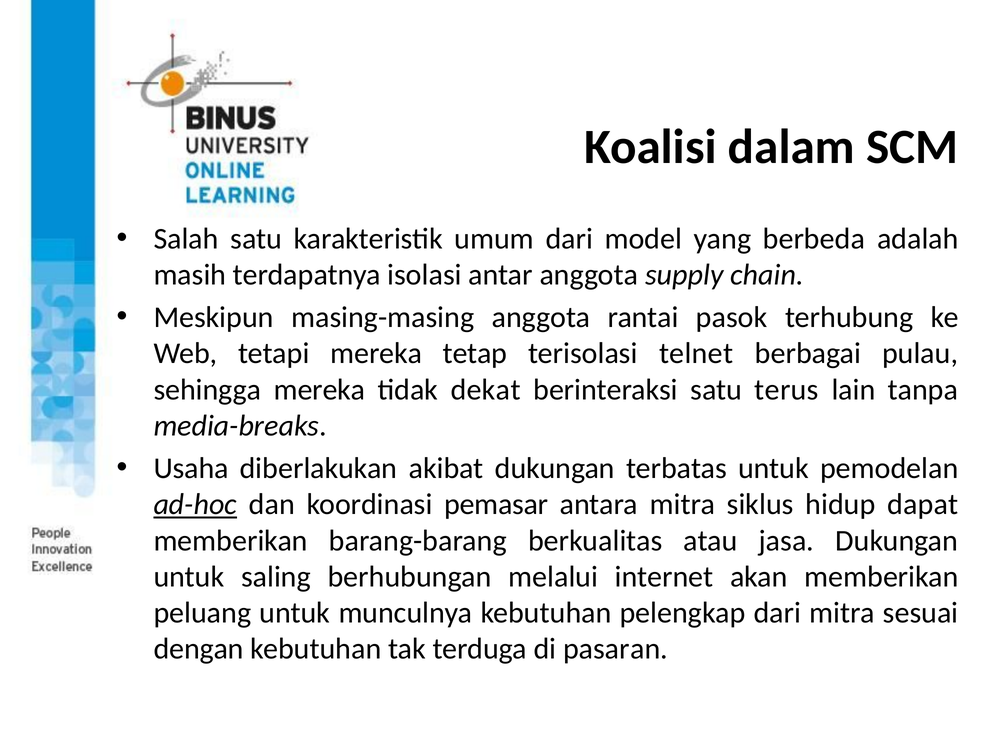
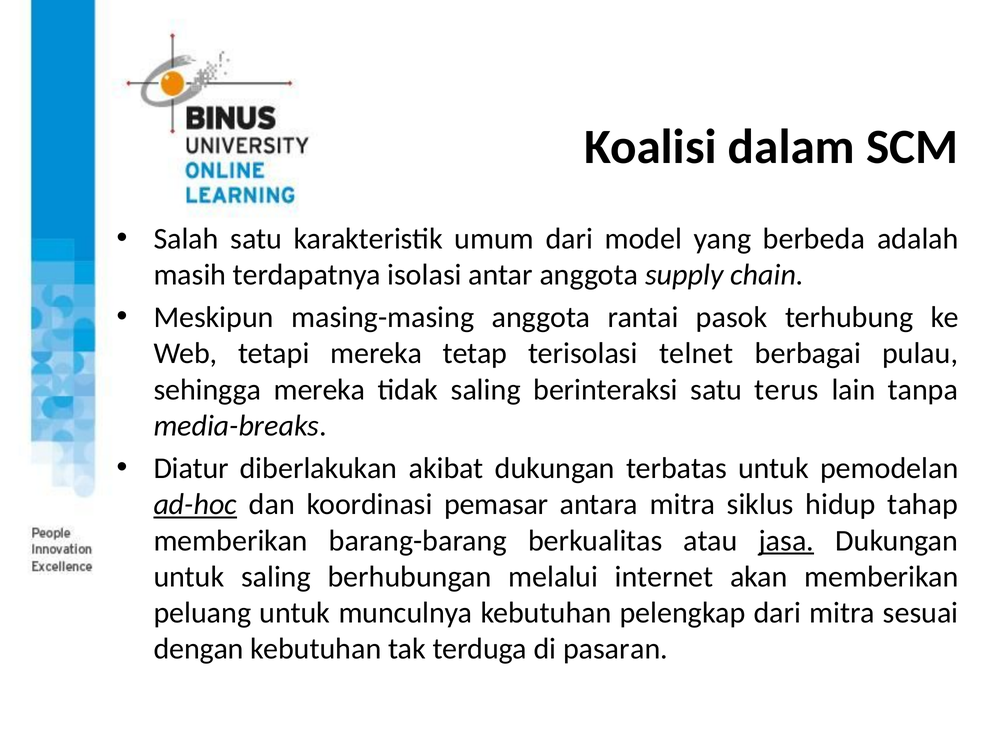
tidak dekat: dekat -> saling
Usaha: Usaha -> Diatur
dapat: dapat -> tahap
jasa underline: none -> present
